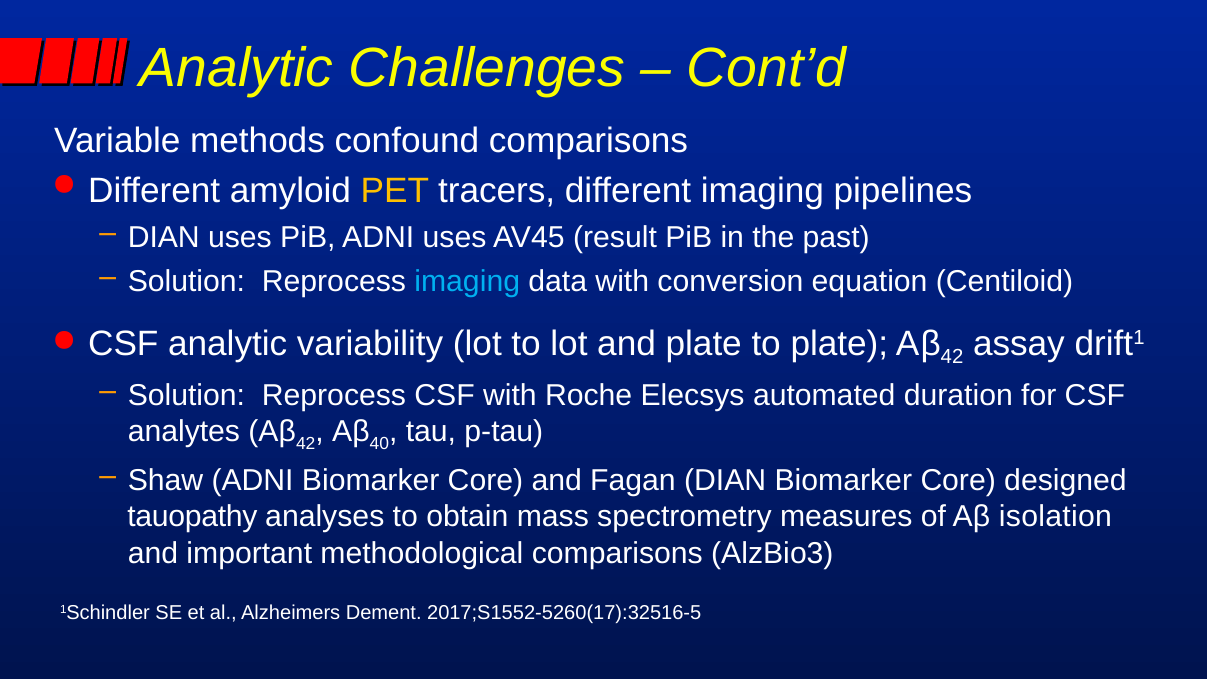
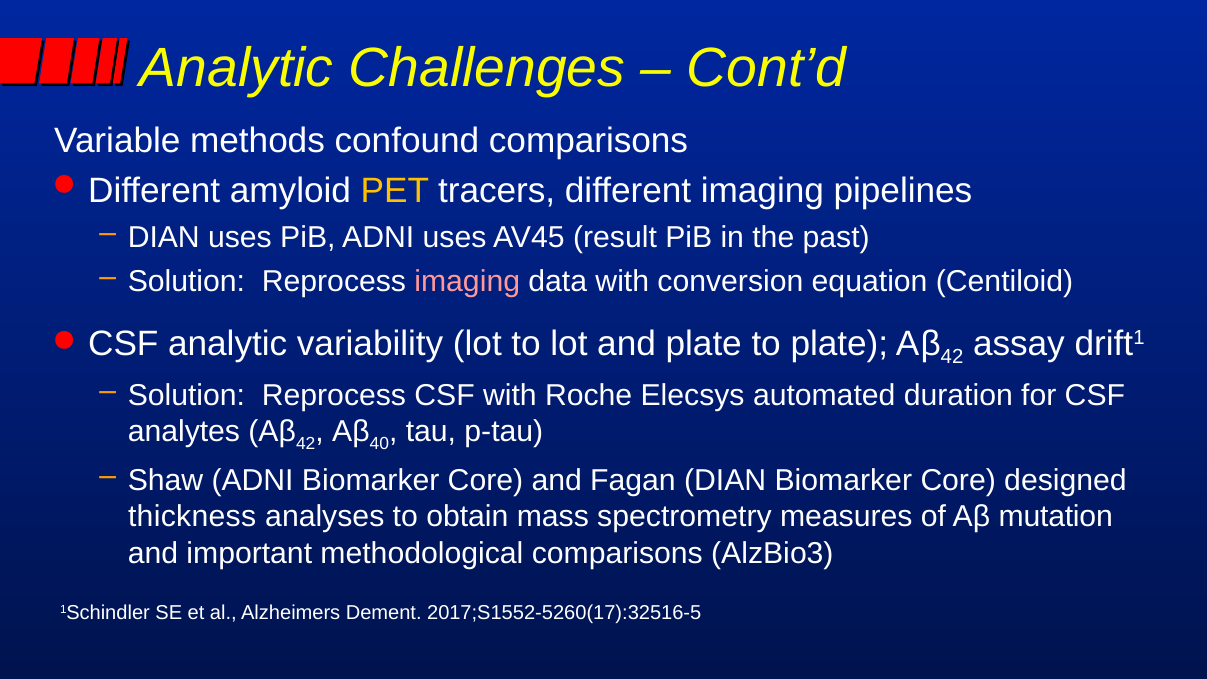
imaging at (467, 281) colour: light blue -> pink
tauopathy: tauopathy -> thickness
isolation: isolation -> mutation
